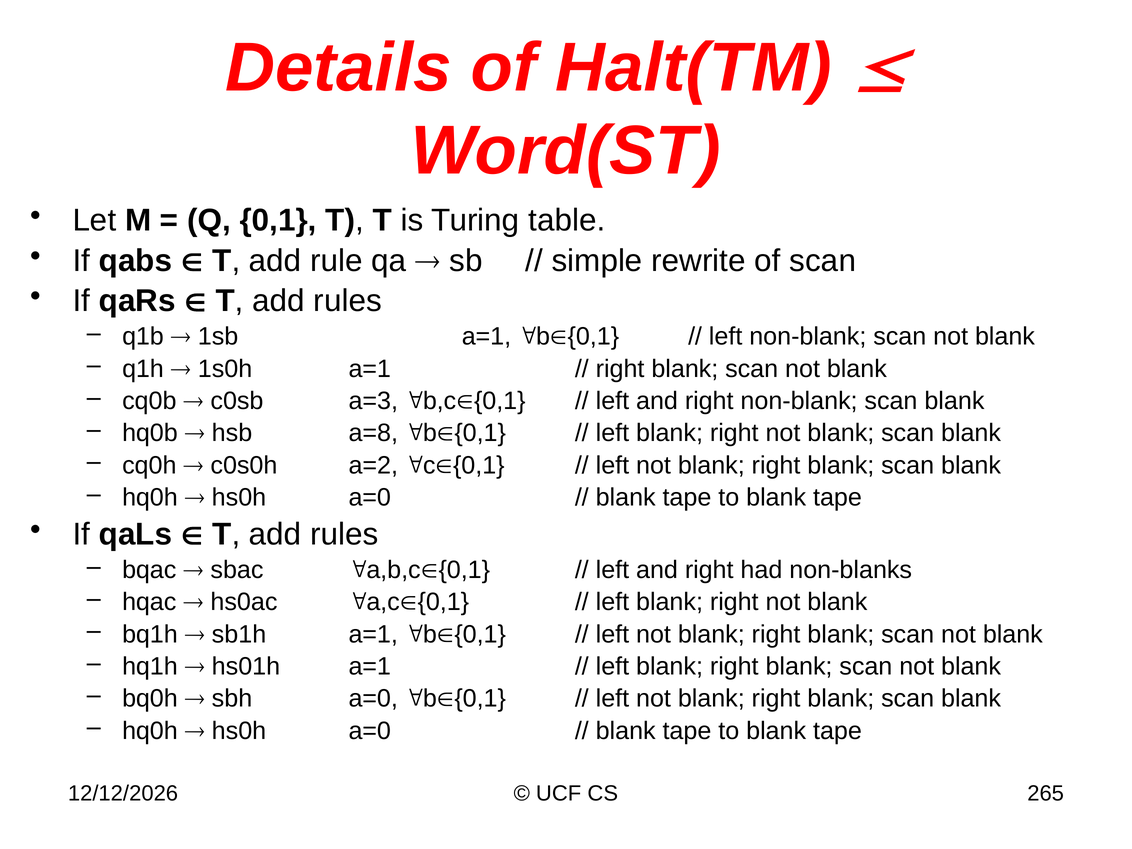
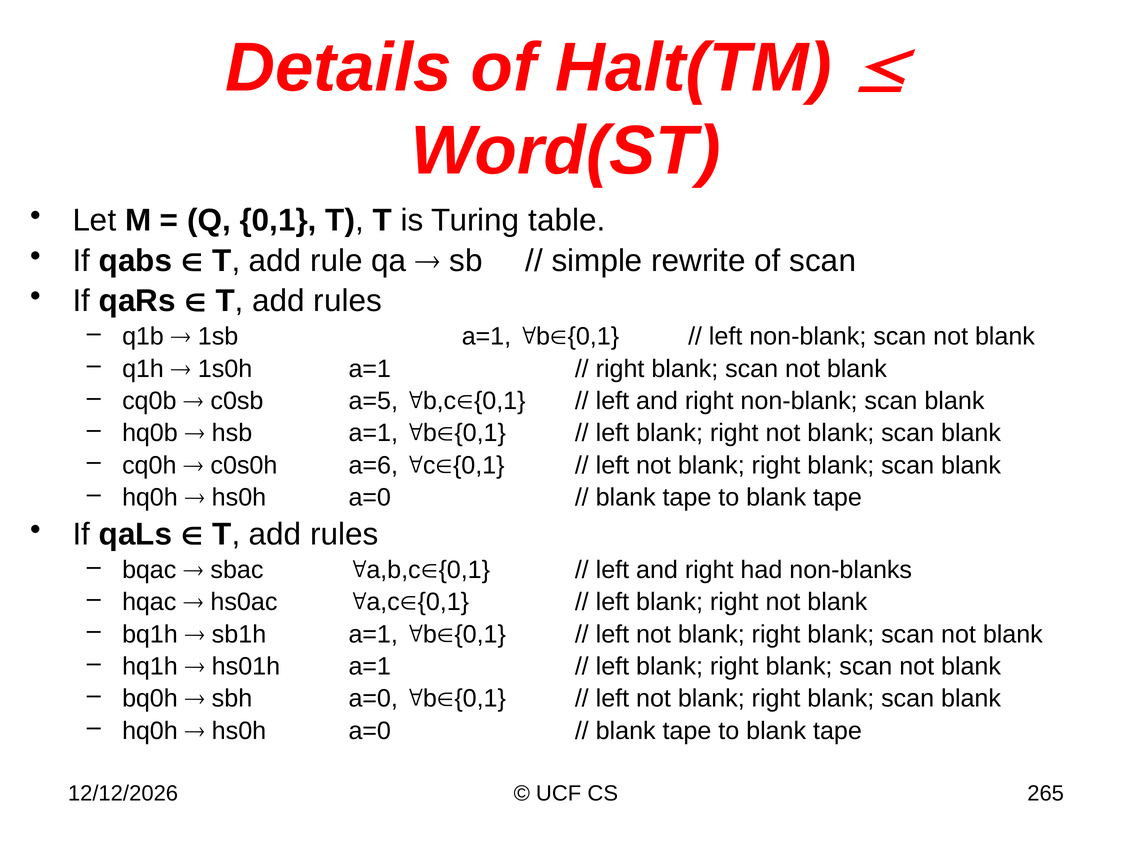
a=3: a=3 -> a=5
hsb a=8: a=8 -> a=1
a=2: a=2 -> a=6
